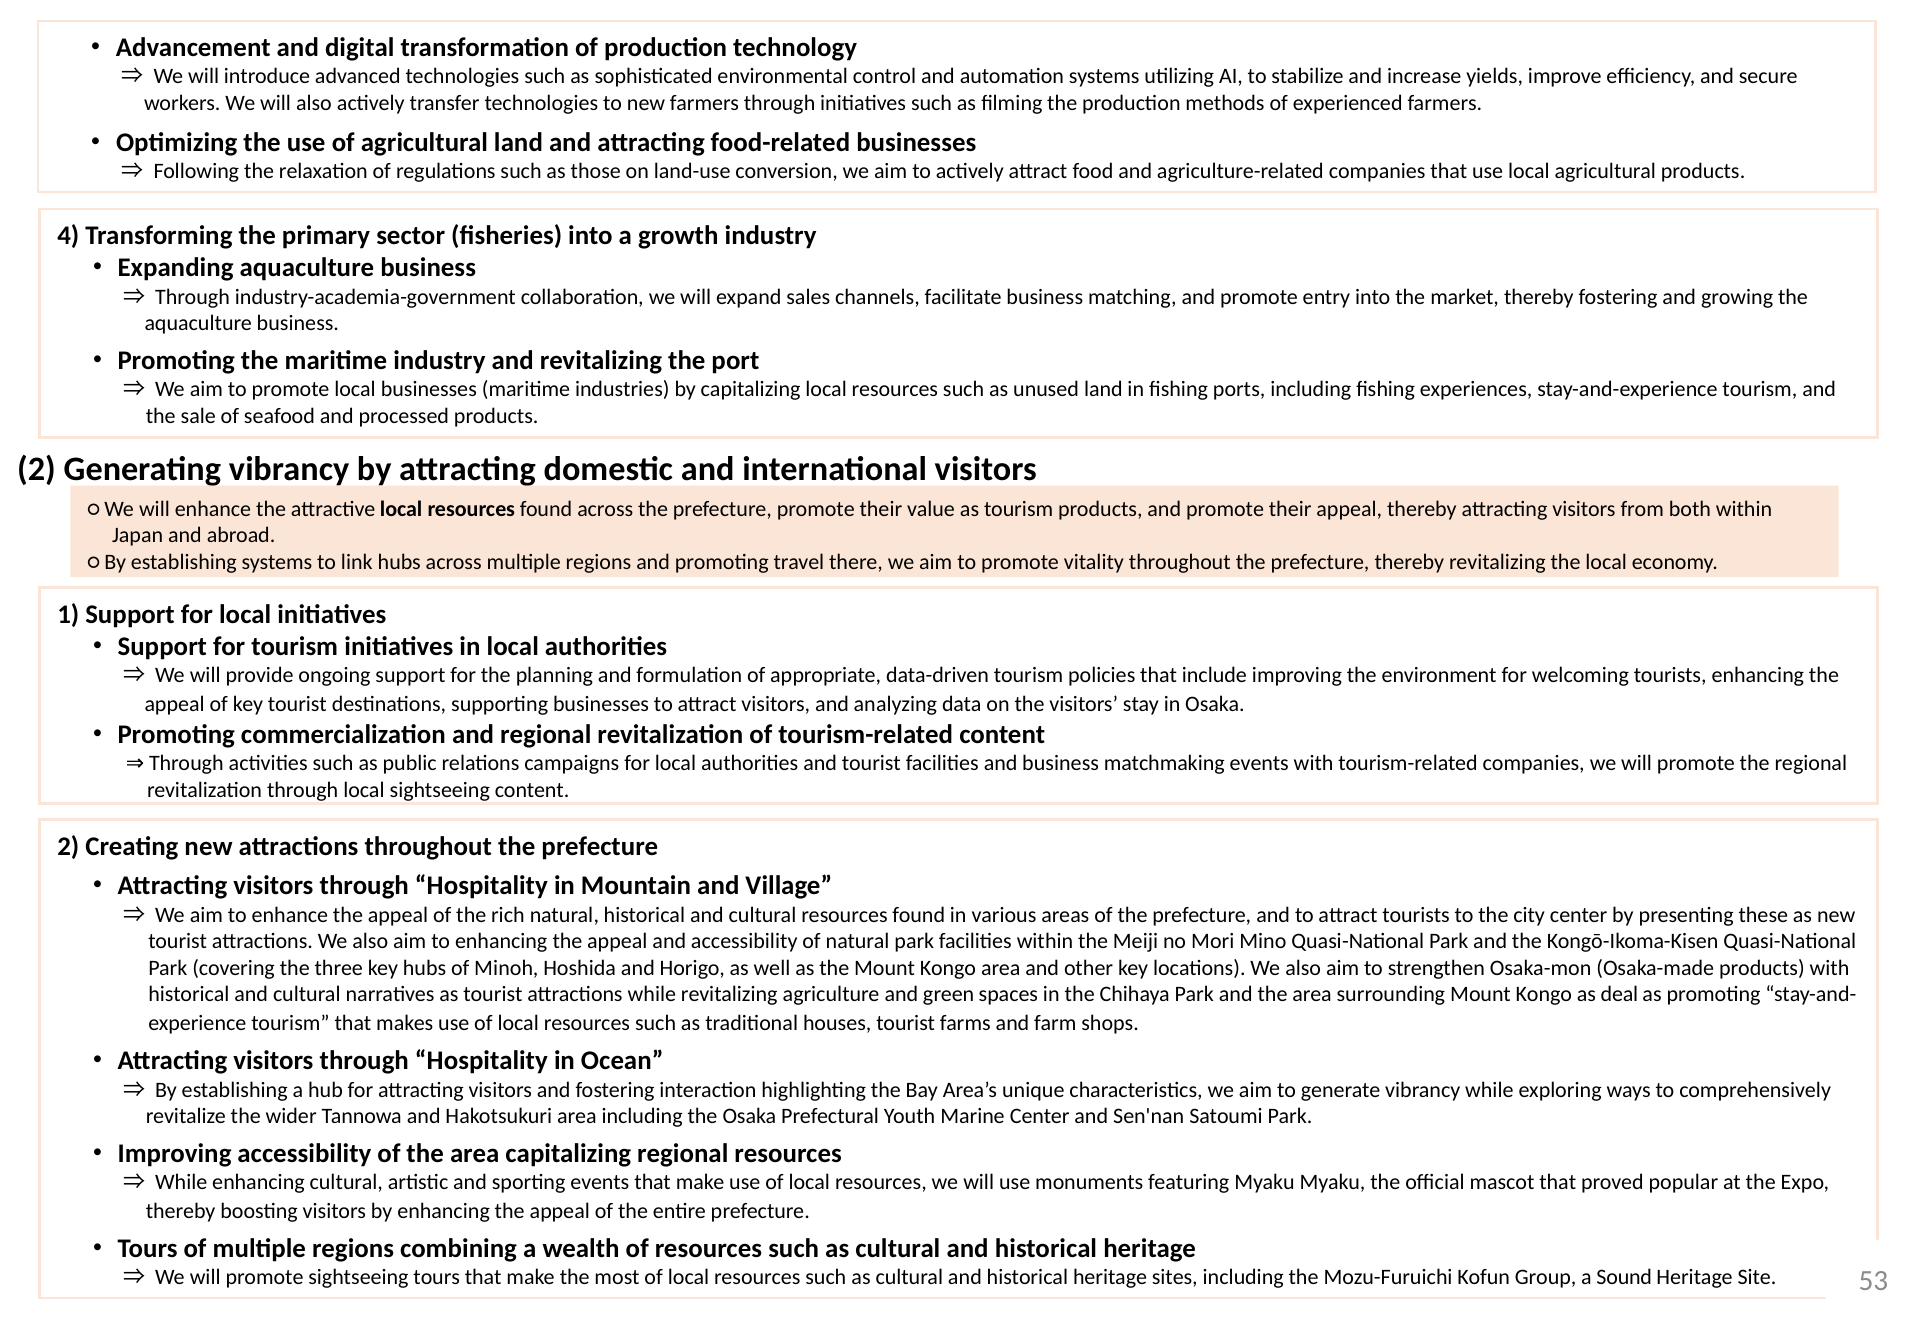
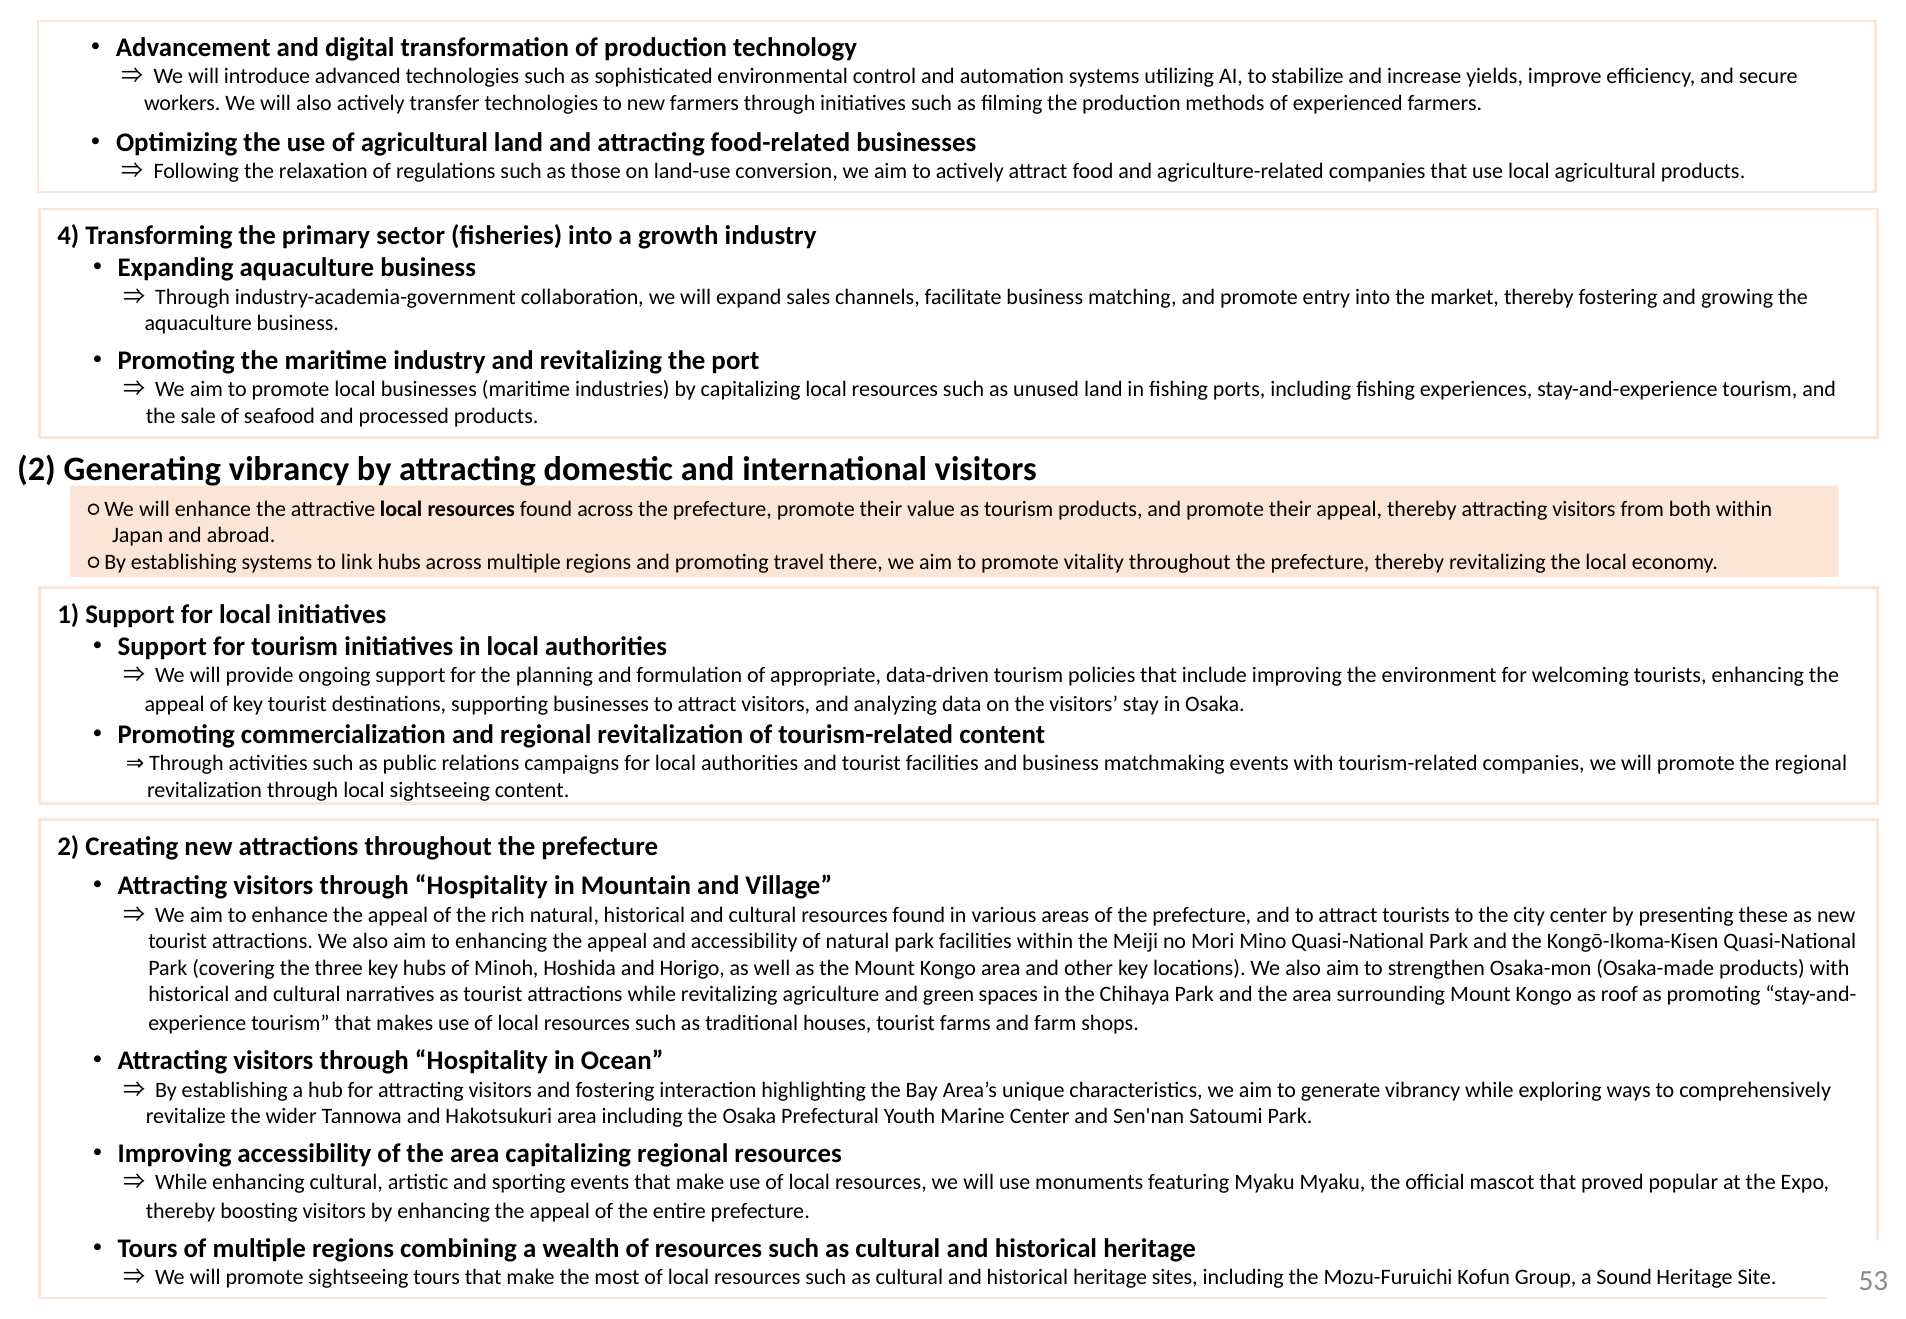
deal: deal -> roof
